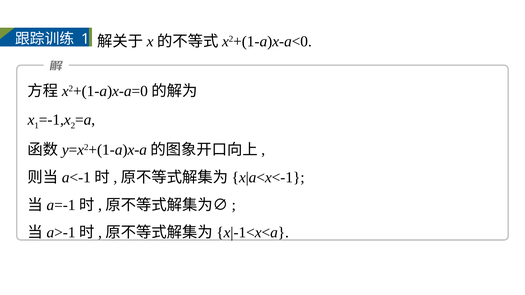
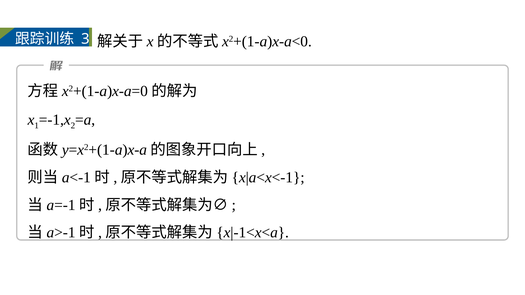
1 at (85, 39): 1 -> 3
